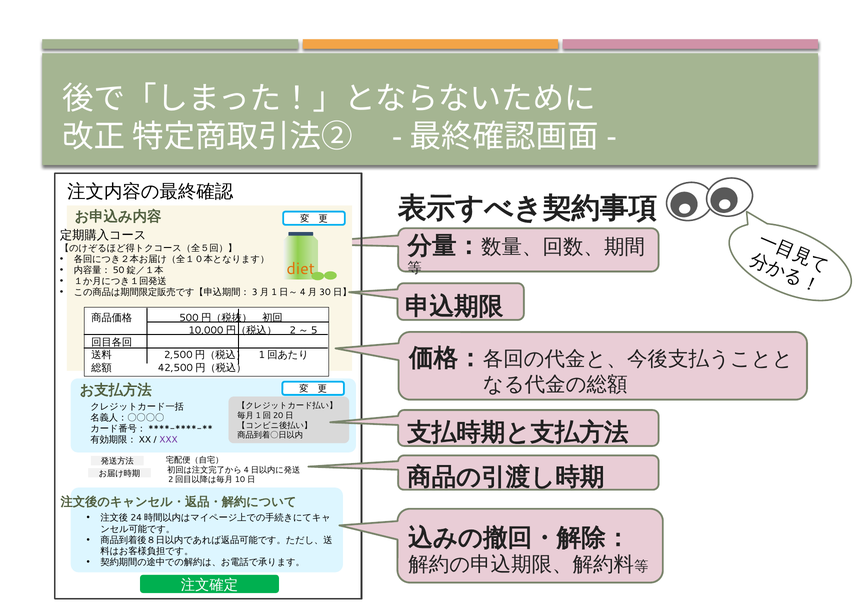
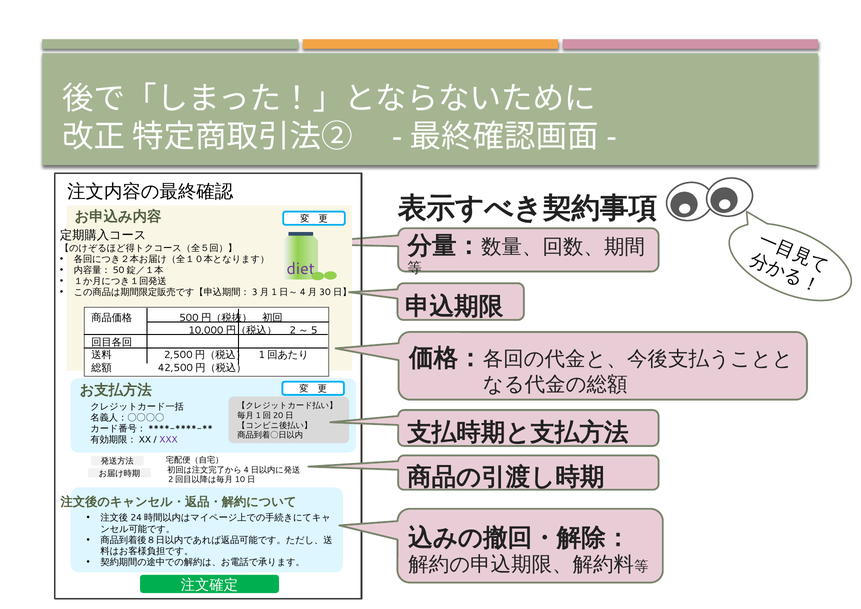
diet colour: orange -> purple
